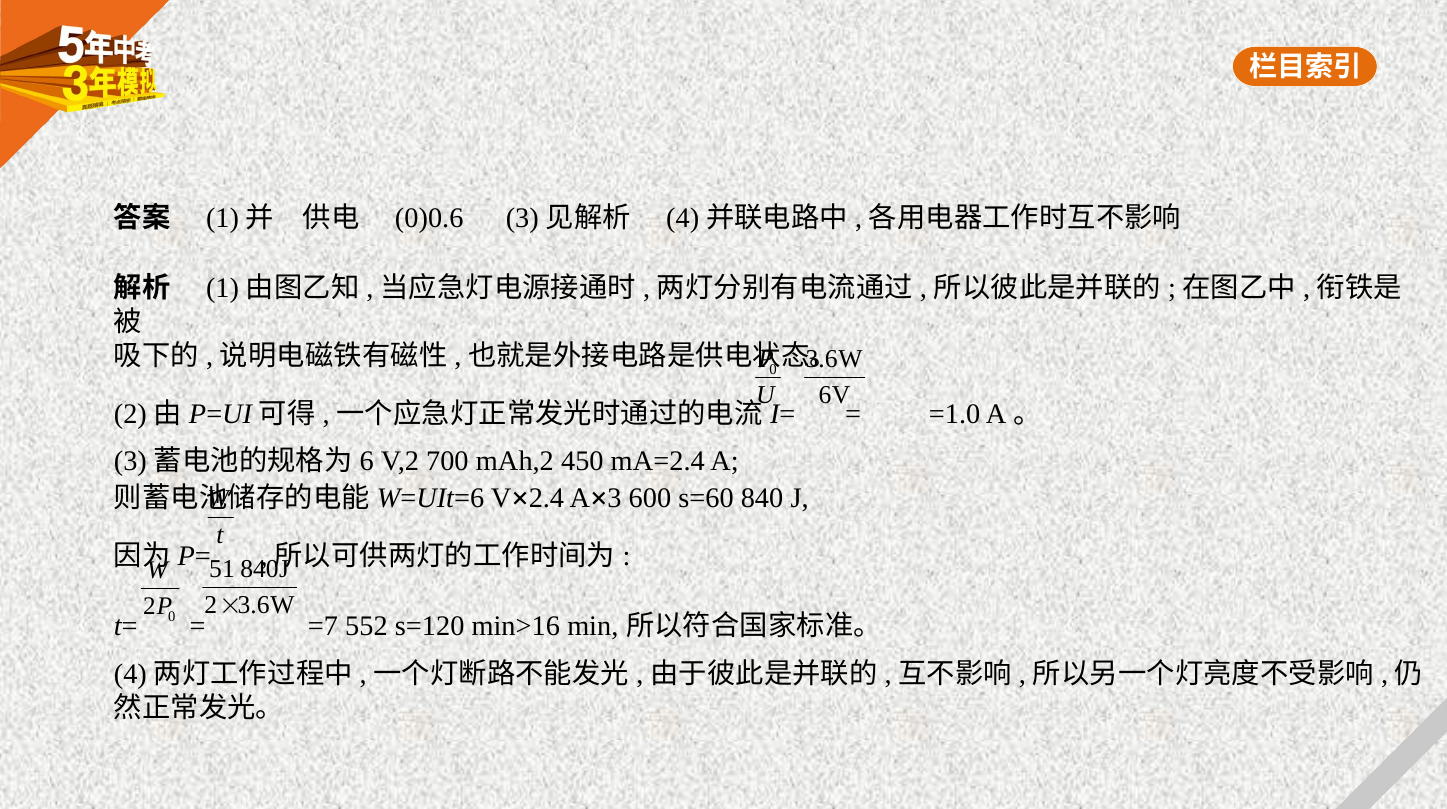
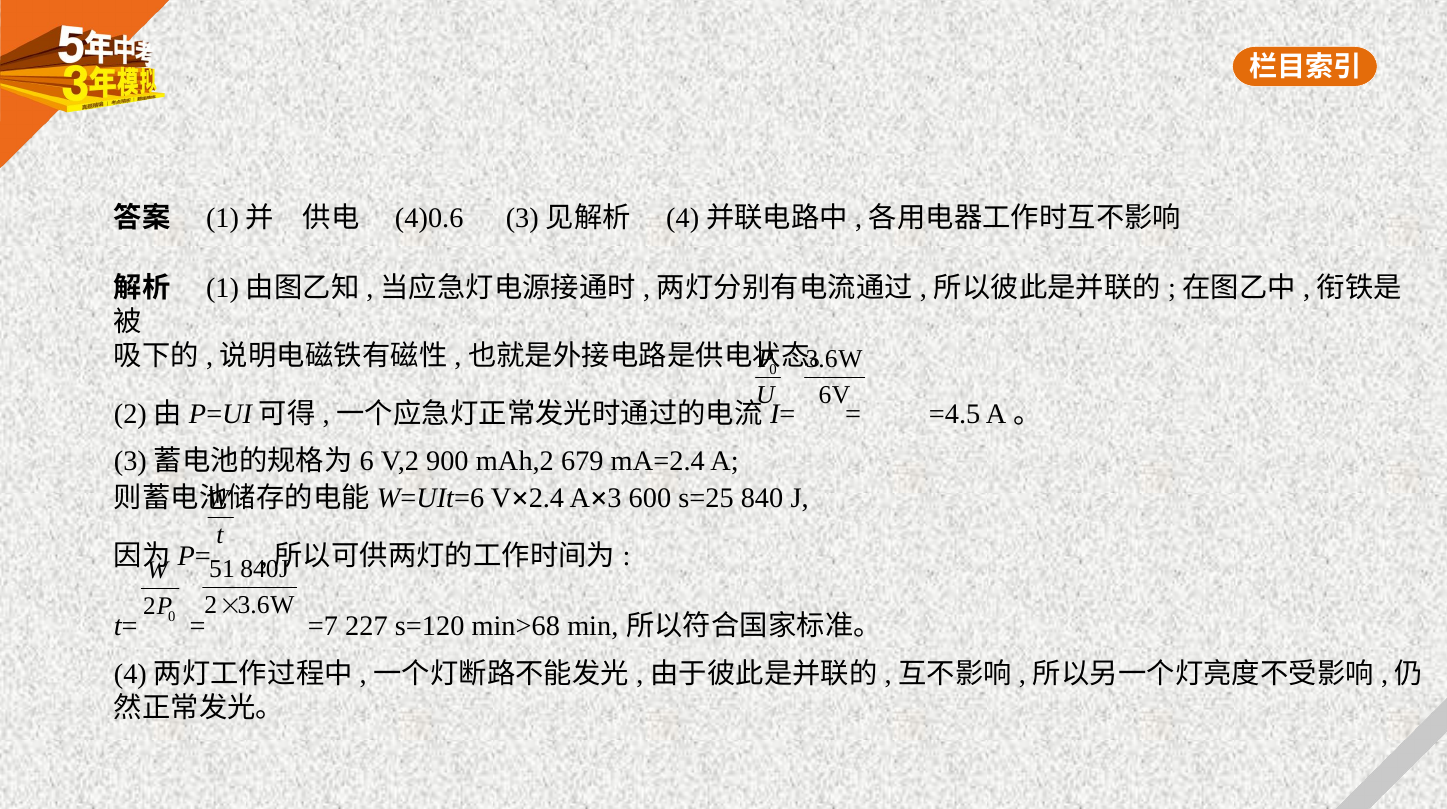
0)0.6: 0)0.6 -> 4)0.6
=1.0: =1.0 -> =4.5
700: 700 -> 900
450: 450 -> 679
s=60: s=60 -> s=25
552: 552 -> 227
min>16: min>16 -> min>68
